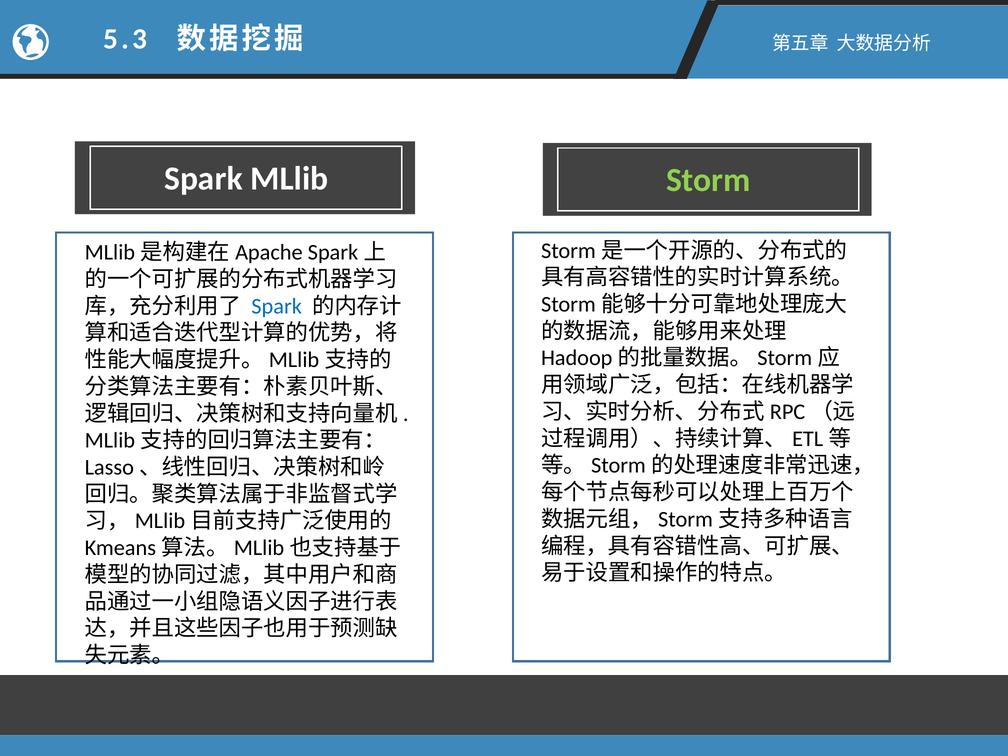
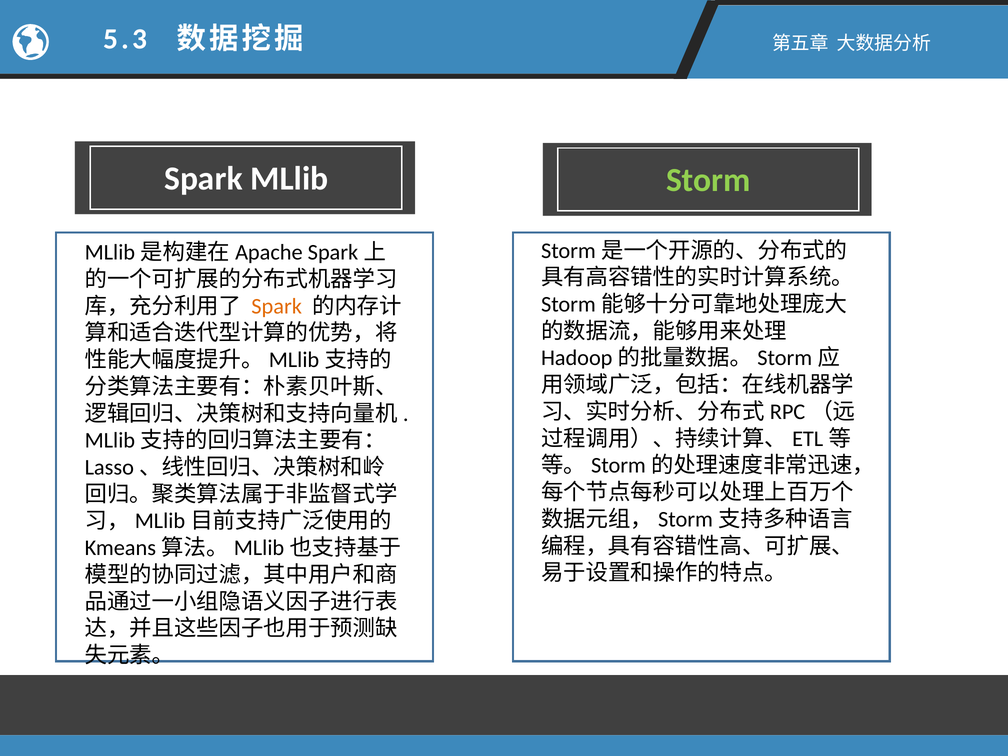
Spark at (277, 306) colour: blue -> orange
